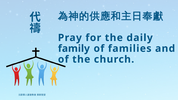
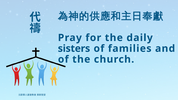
family: family -> sisters
